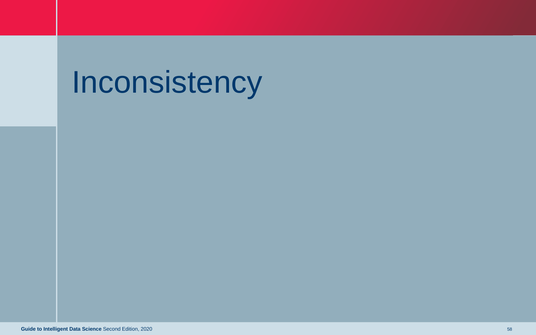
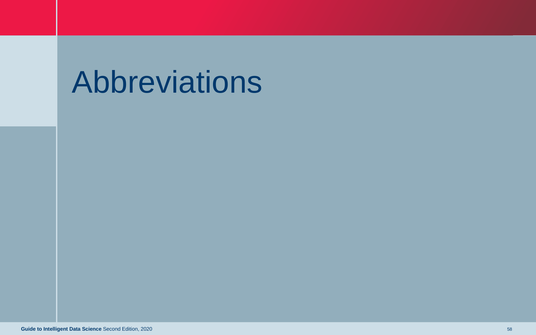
Inconsistency: Inconsistency -> Abbreviations
